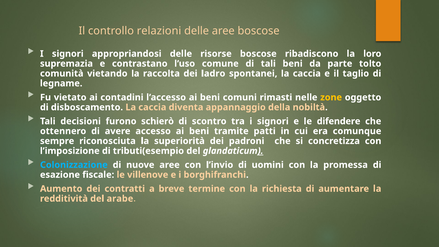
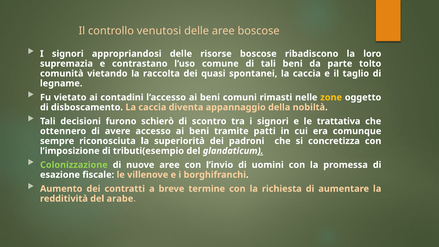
relazioni: relazioni -> venutosi
ladro: ladro -> quasi
difendere: difendere -> trattativa
Colonizzazione colour: light blue -> light green
